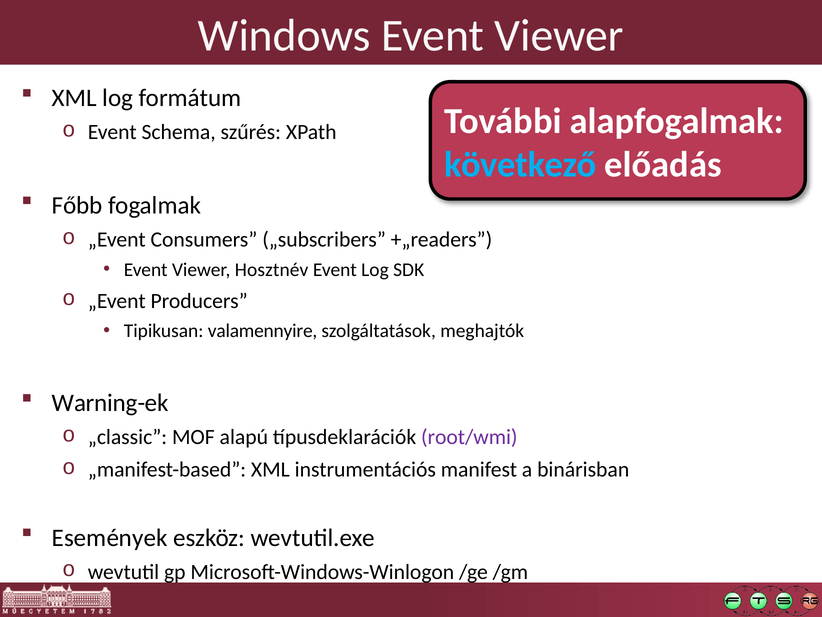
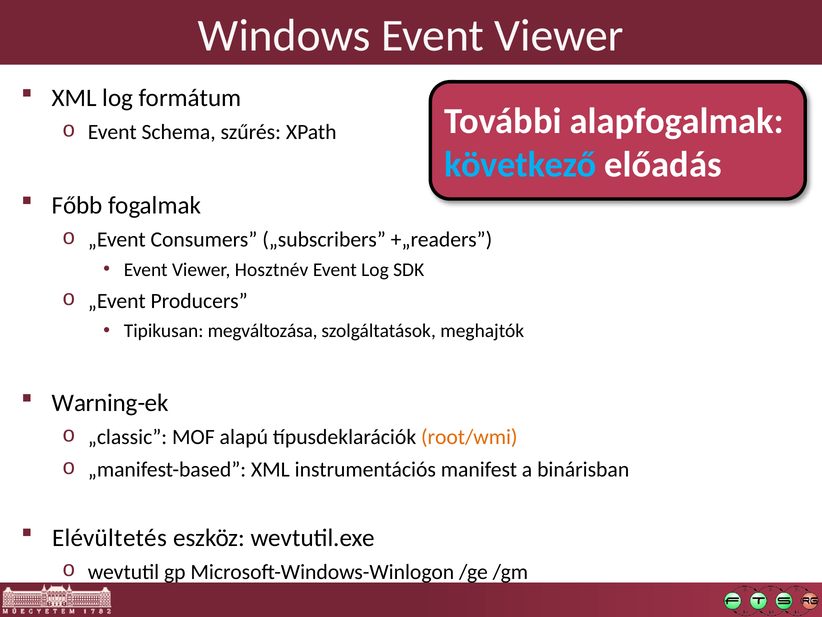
valamennyire: valamennyire -> megváltozása
root/wmi colour: purple -> orange
Események: Események -> Elévültetés
